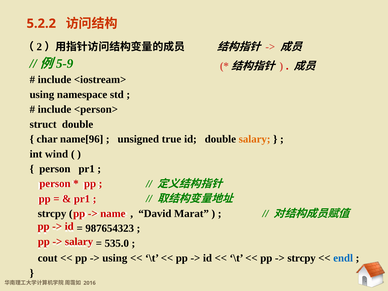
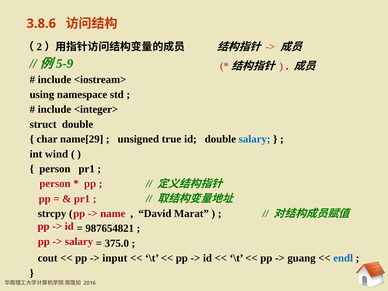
5.2.2: 5.2.2 -> 3.8.6
<person>: <person> -> <integer>
name[96: name[96 -> name[29
salary at (255, 139) colour: orange -> blue
987654323: 987654323 -> 987654821
535.0: 535.0 -> 375.0
using at (115, 258): using -> input
strcpy at (302, 258): strcpy -> guang
